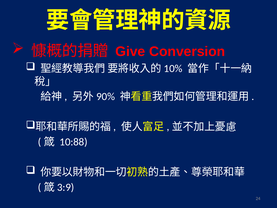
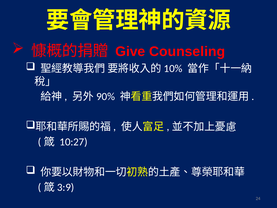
Conversion: Conversion -> Counseling
10:88: 10:88 -> 10:27
